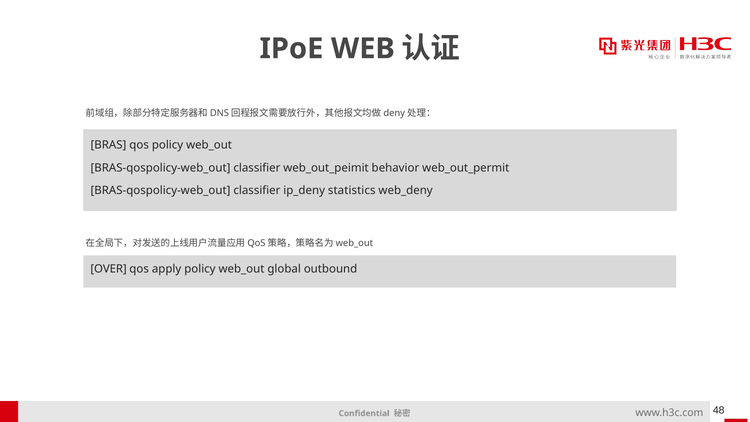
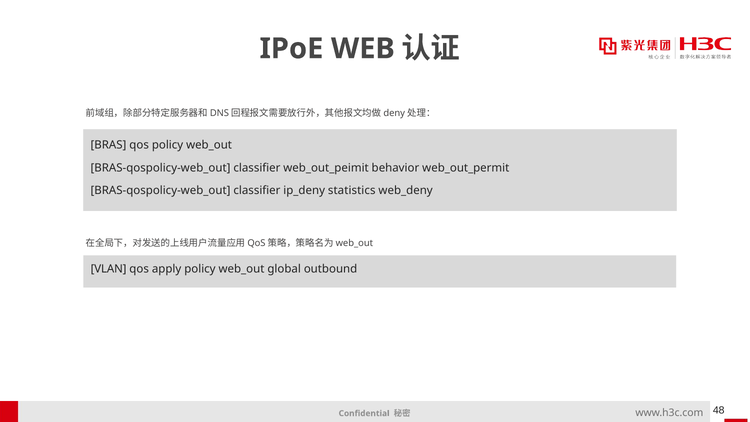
OVER: OVER -> VLAN
